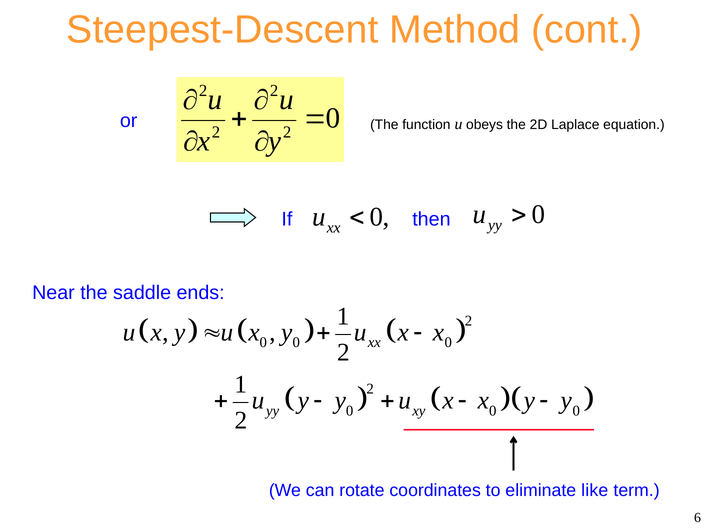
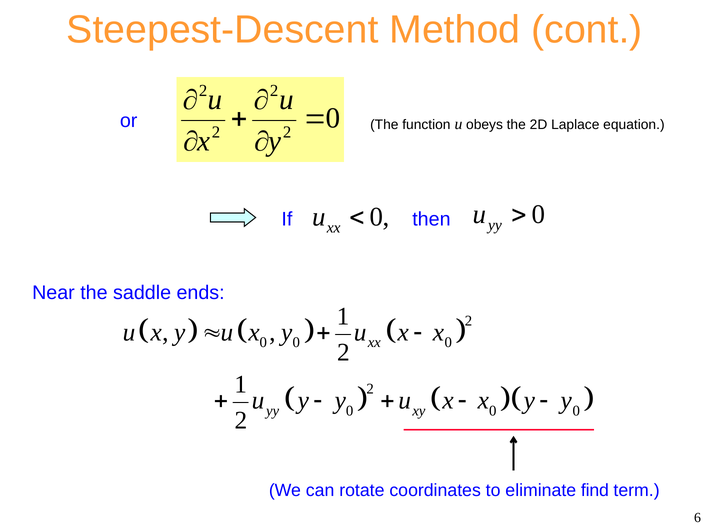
like: like -> find
